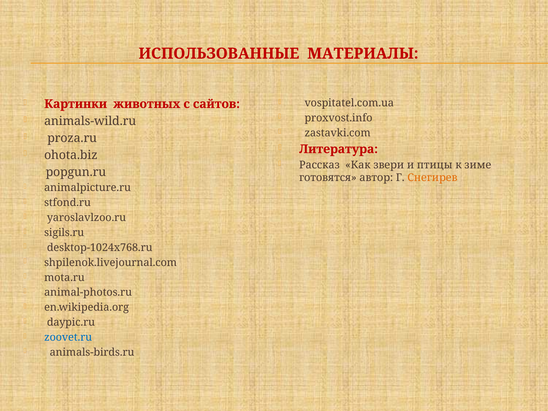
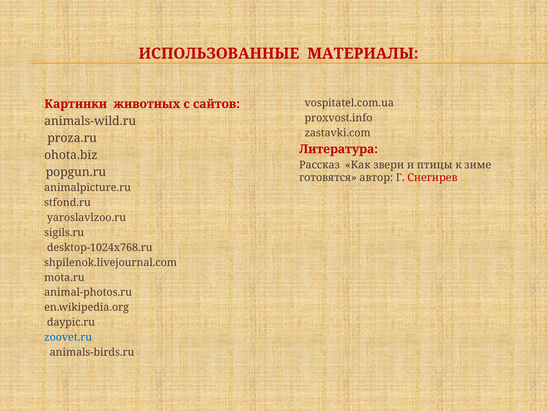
Снегирев colour: orange -> red
